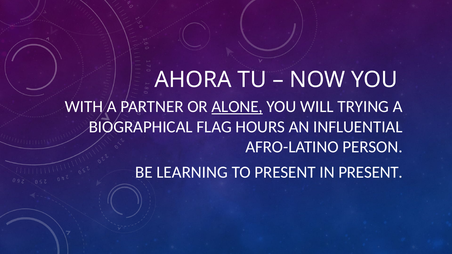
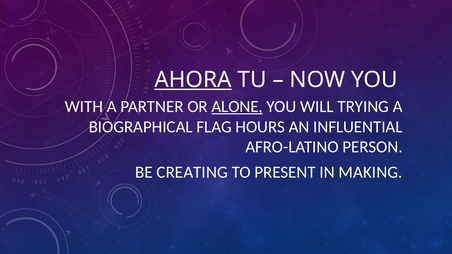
AHORA underline: none -> present
LEARNING: LEARNING -> CREATING
IN PRESENT: PRESENT -> MAKING
